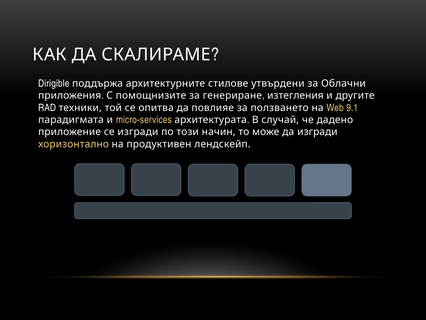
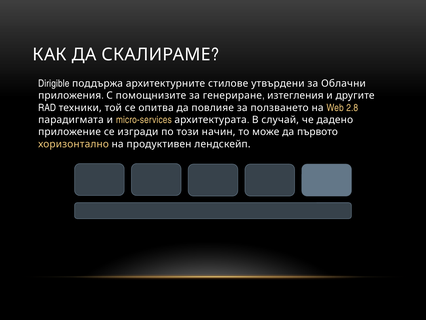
9.1: 9.1 -> 2.8
да изгради: изгради -> първото
